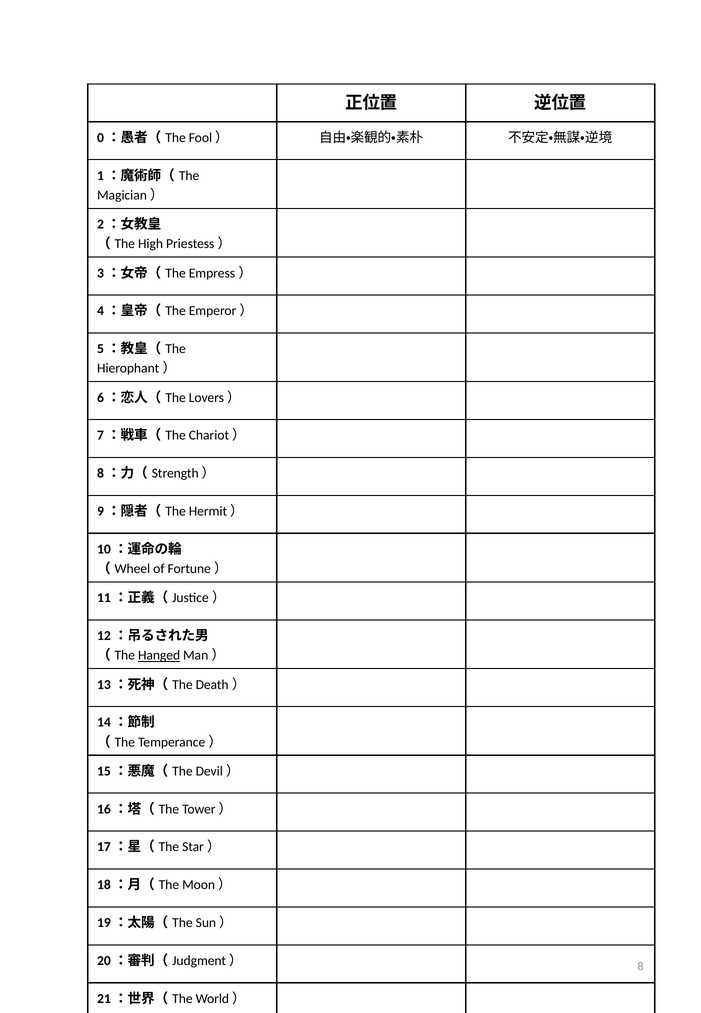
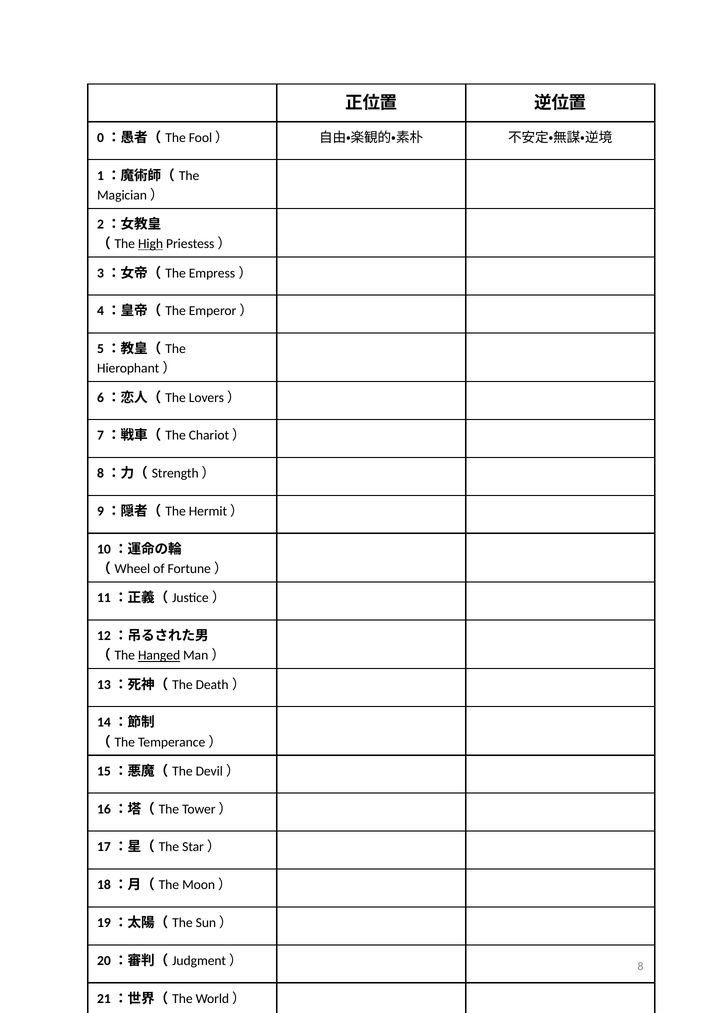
High underline: none -> present
